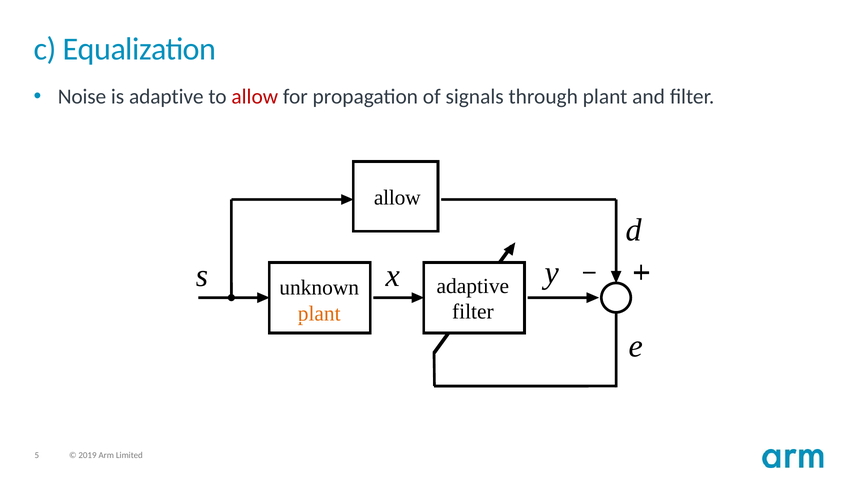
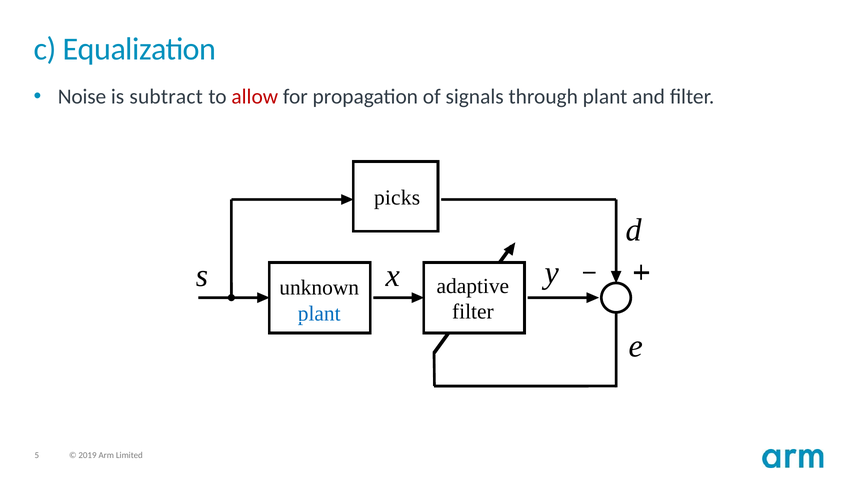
is adaptive: adaptive -> subtract
allow at (397, 198): allow -> picks
plant at (319, 314) colour: orange -> blue
